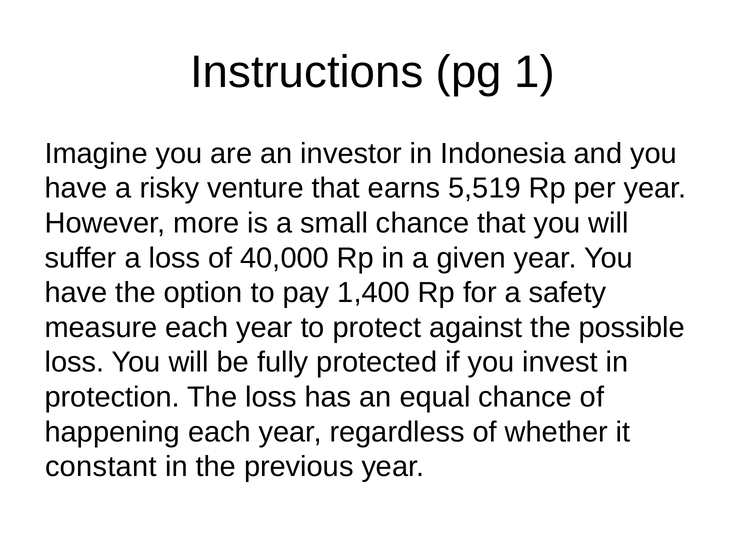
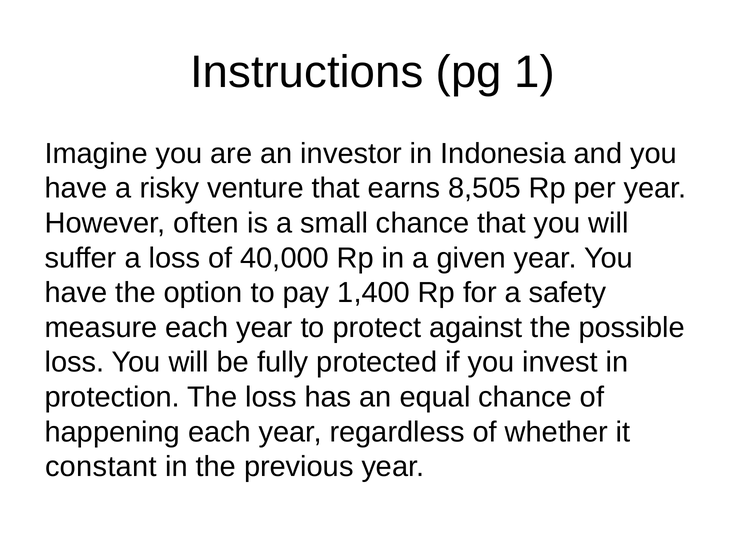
5,519: 5,519 -> 8,505
more: more -> often
